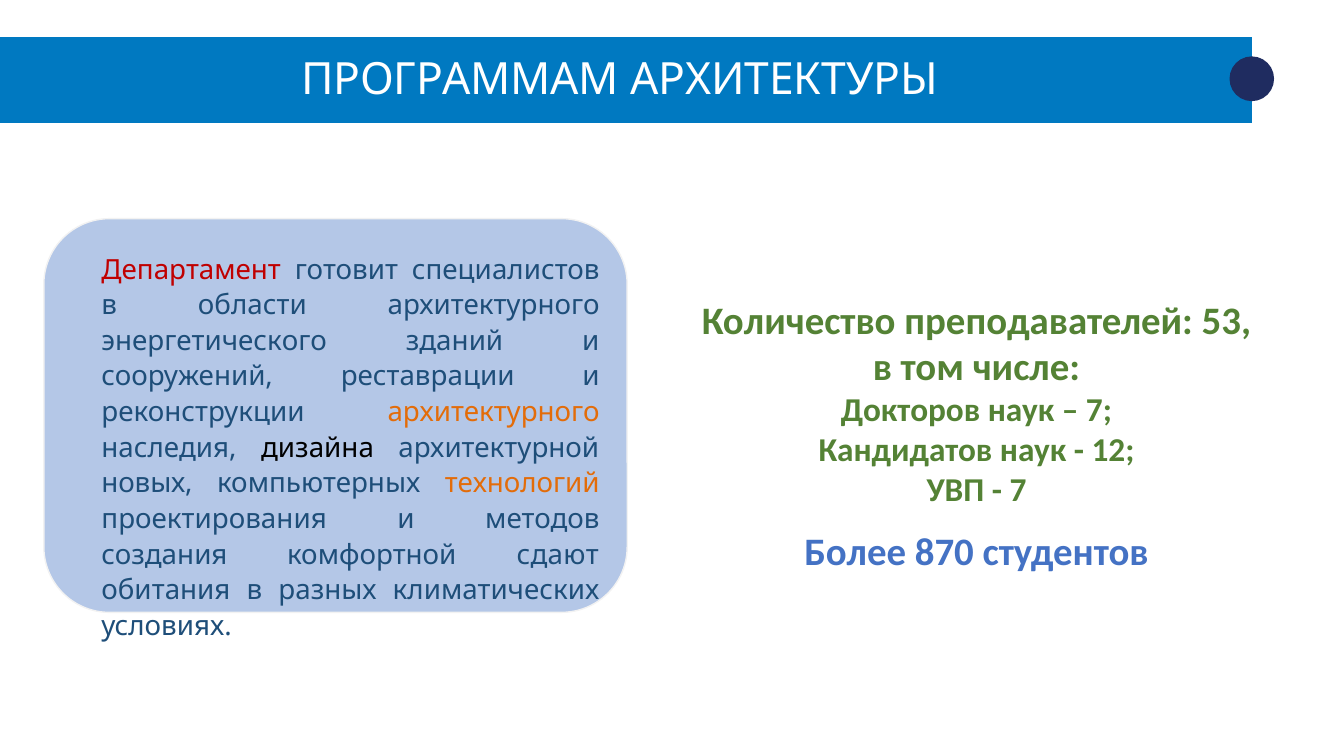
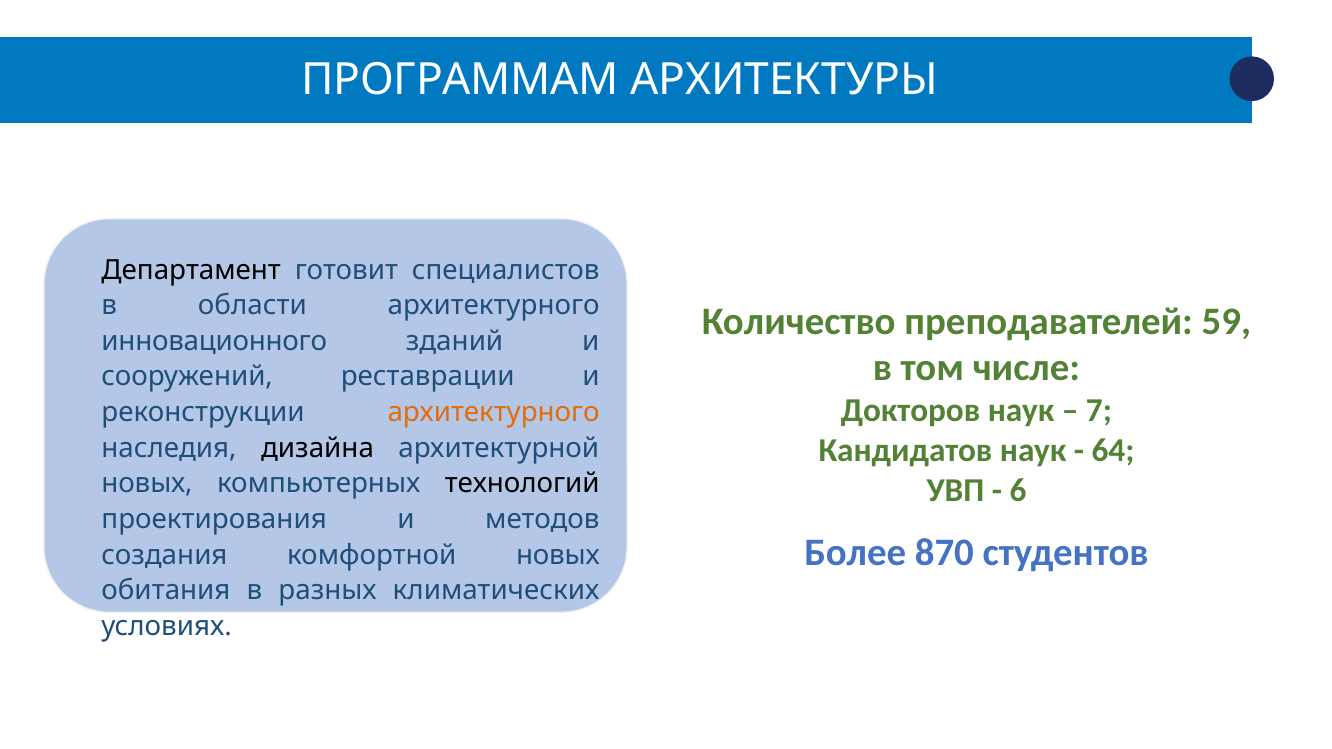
Департамент colour: red -> black
53: 53 -> 59
энергетического: энергетического -> инновационного
12: 12 -> 64
технологий colour: orange -> black
7 at (1018, 491): 7 -> 6
комфортной сдают: сдают -> новых
